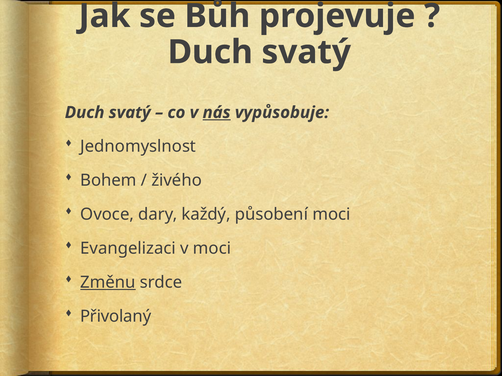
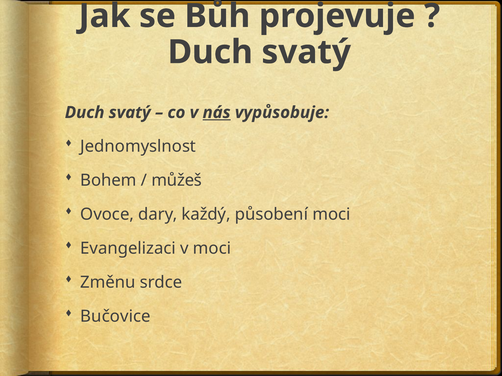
živého: živého -> můžeš
Změnu underline: present -> none
Přivolaný: Přivolaný -> Bučovice
